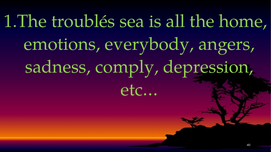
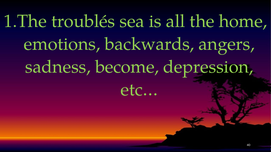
everybody: everybody -> backwards
comply: comply -> become
